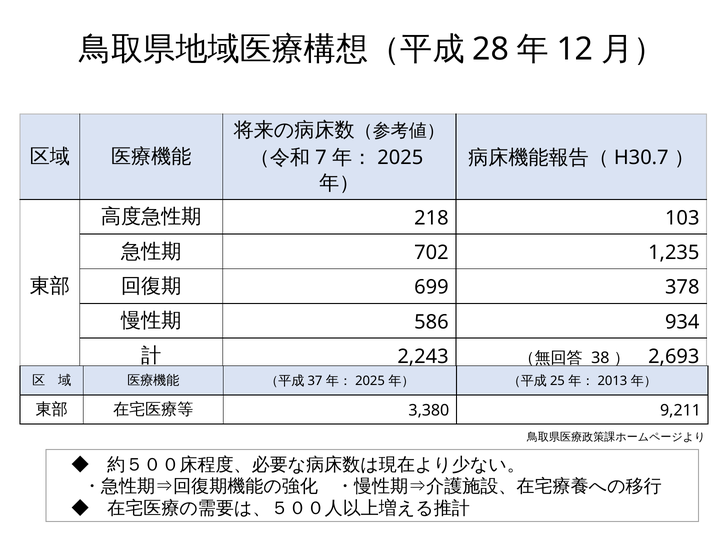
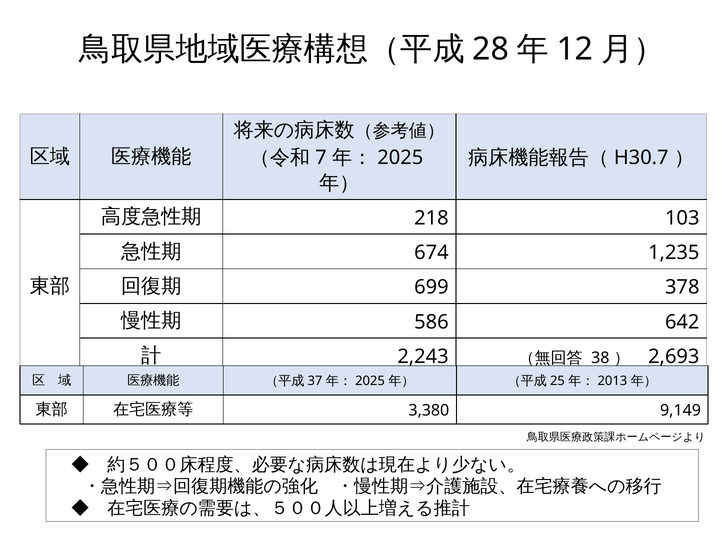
702: 702 -> 674
934: 934 -> 642
9,211: 9,211 -> 9,149
